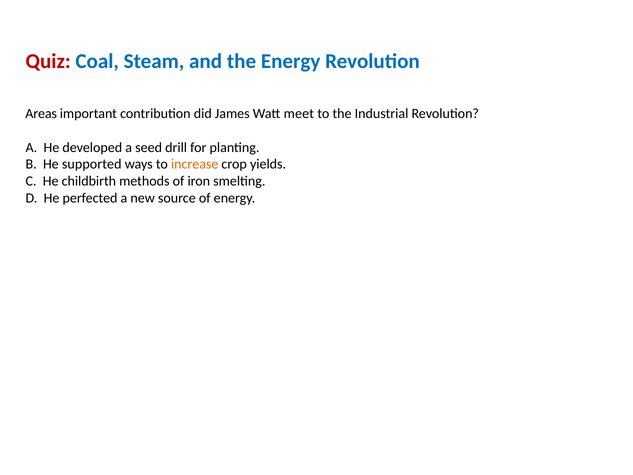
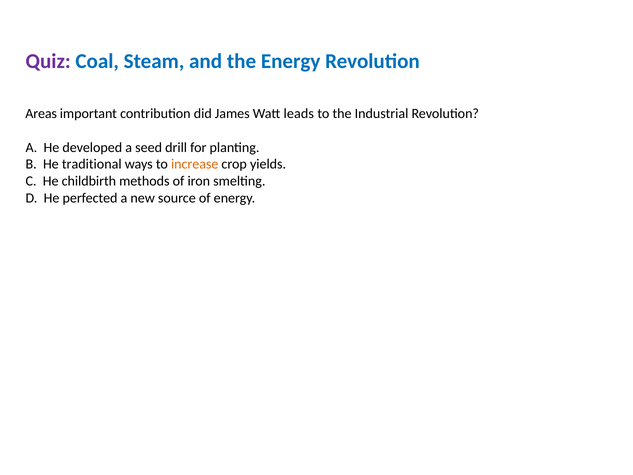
Quiz colour: red -> purple
meet: meet -> leads
supported: supported -> traditional
